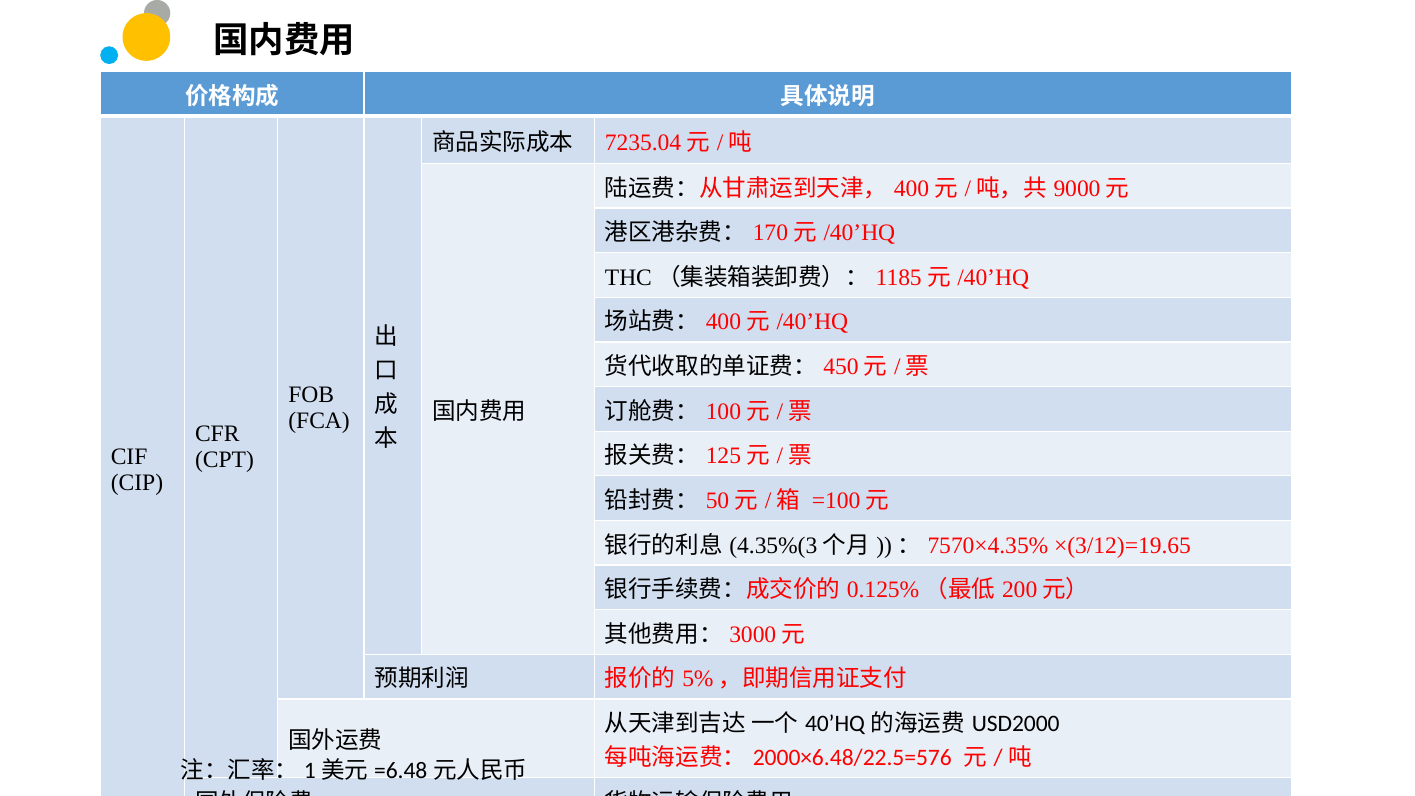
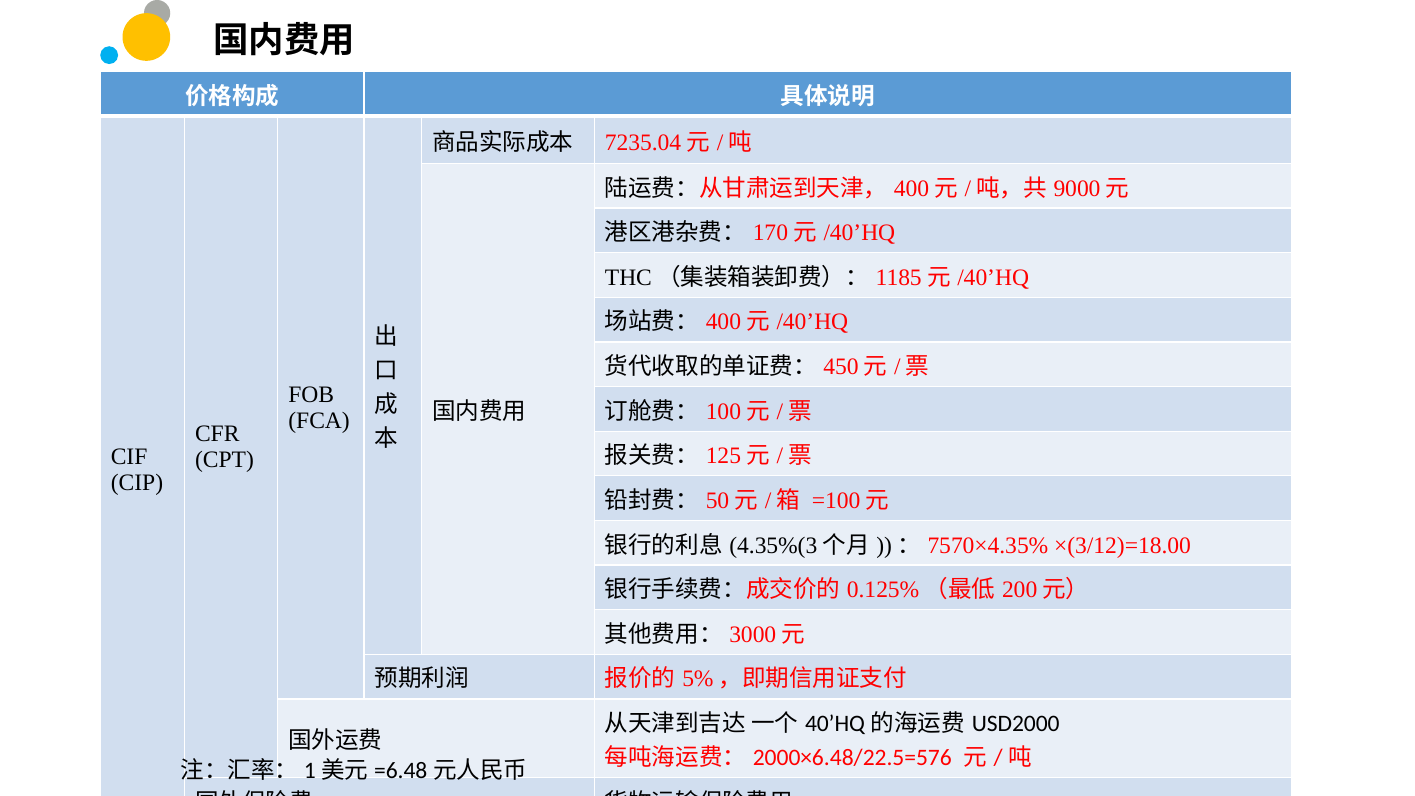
×(3/12)=19.65: ×(3/12)=19.65 -> ×(3/12)=18.00
